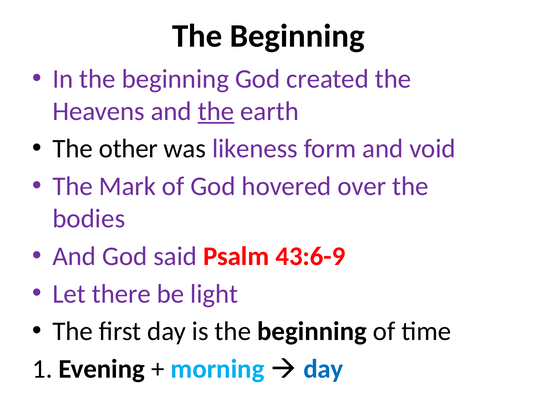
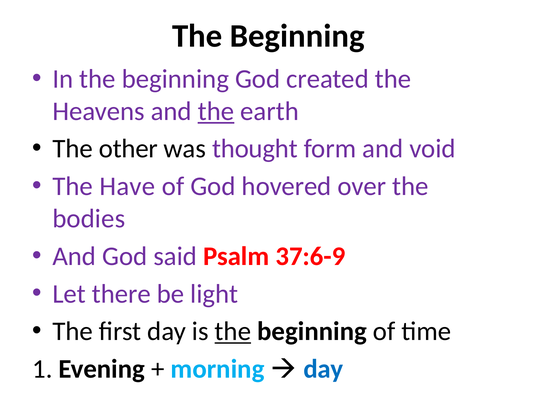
likeness: likeness -> thought
Mark: Mark -> Have
43:6-9: 43:6-9 -> 37:6-9
the at (233, 331) underline: none -> present
